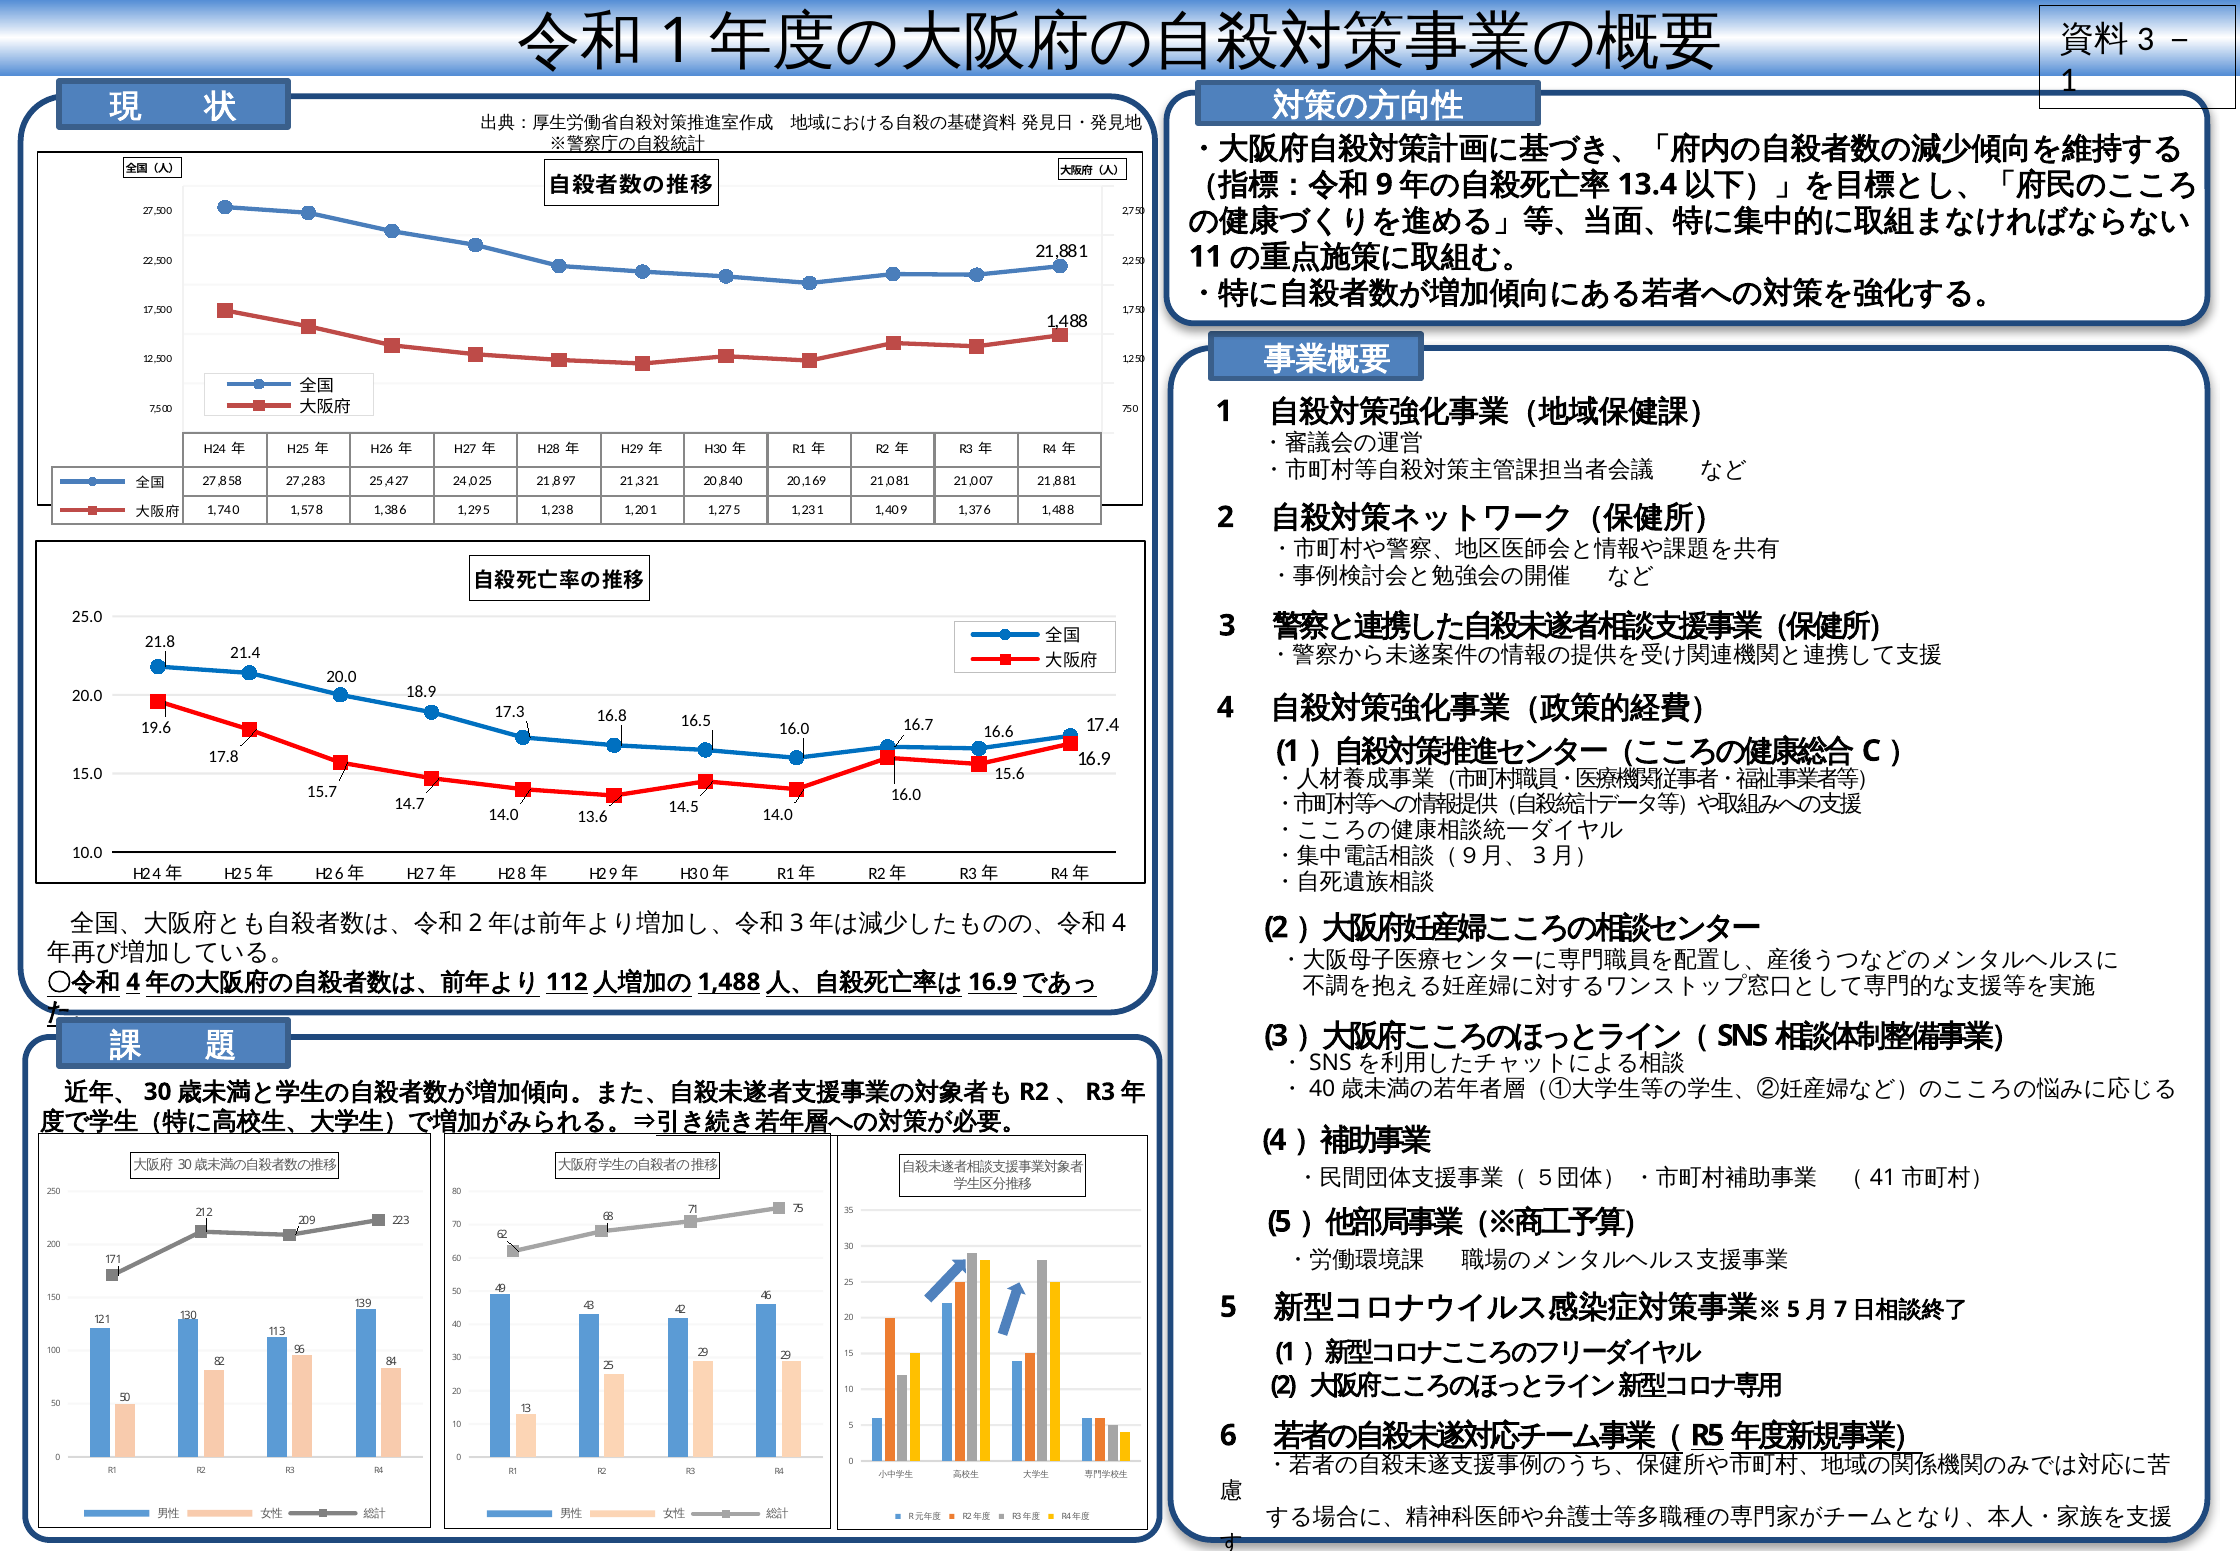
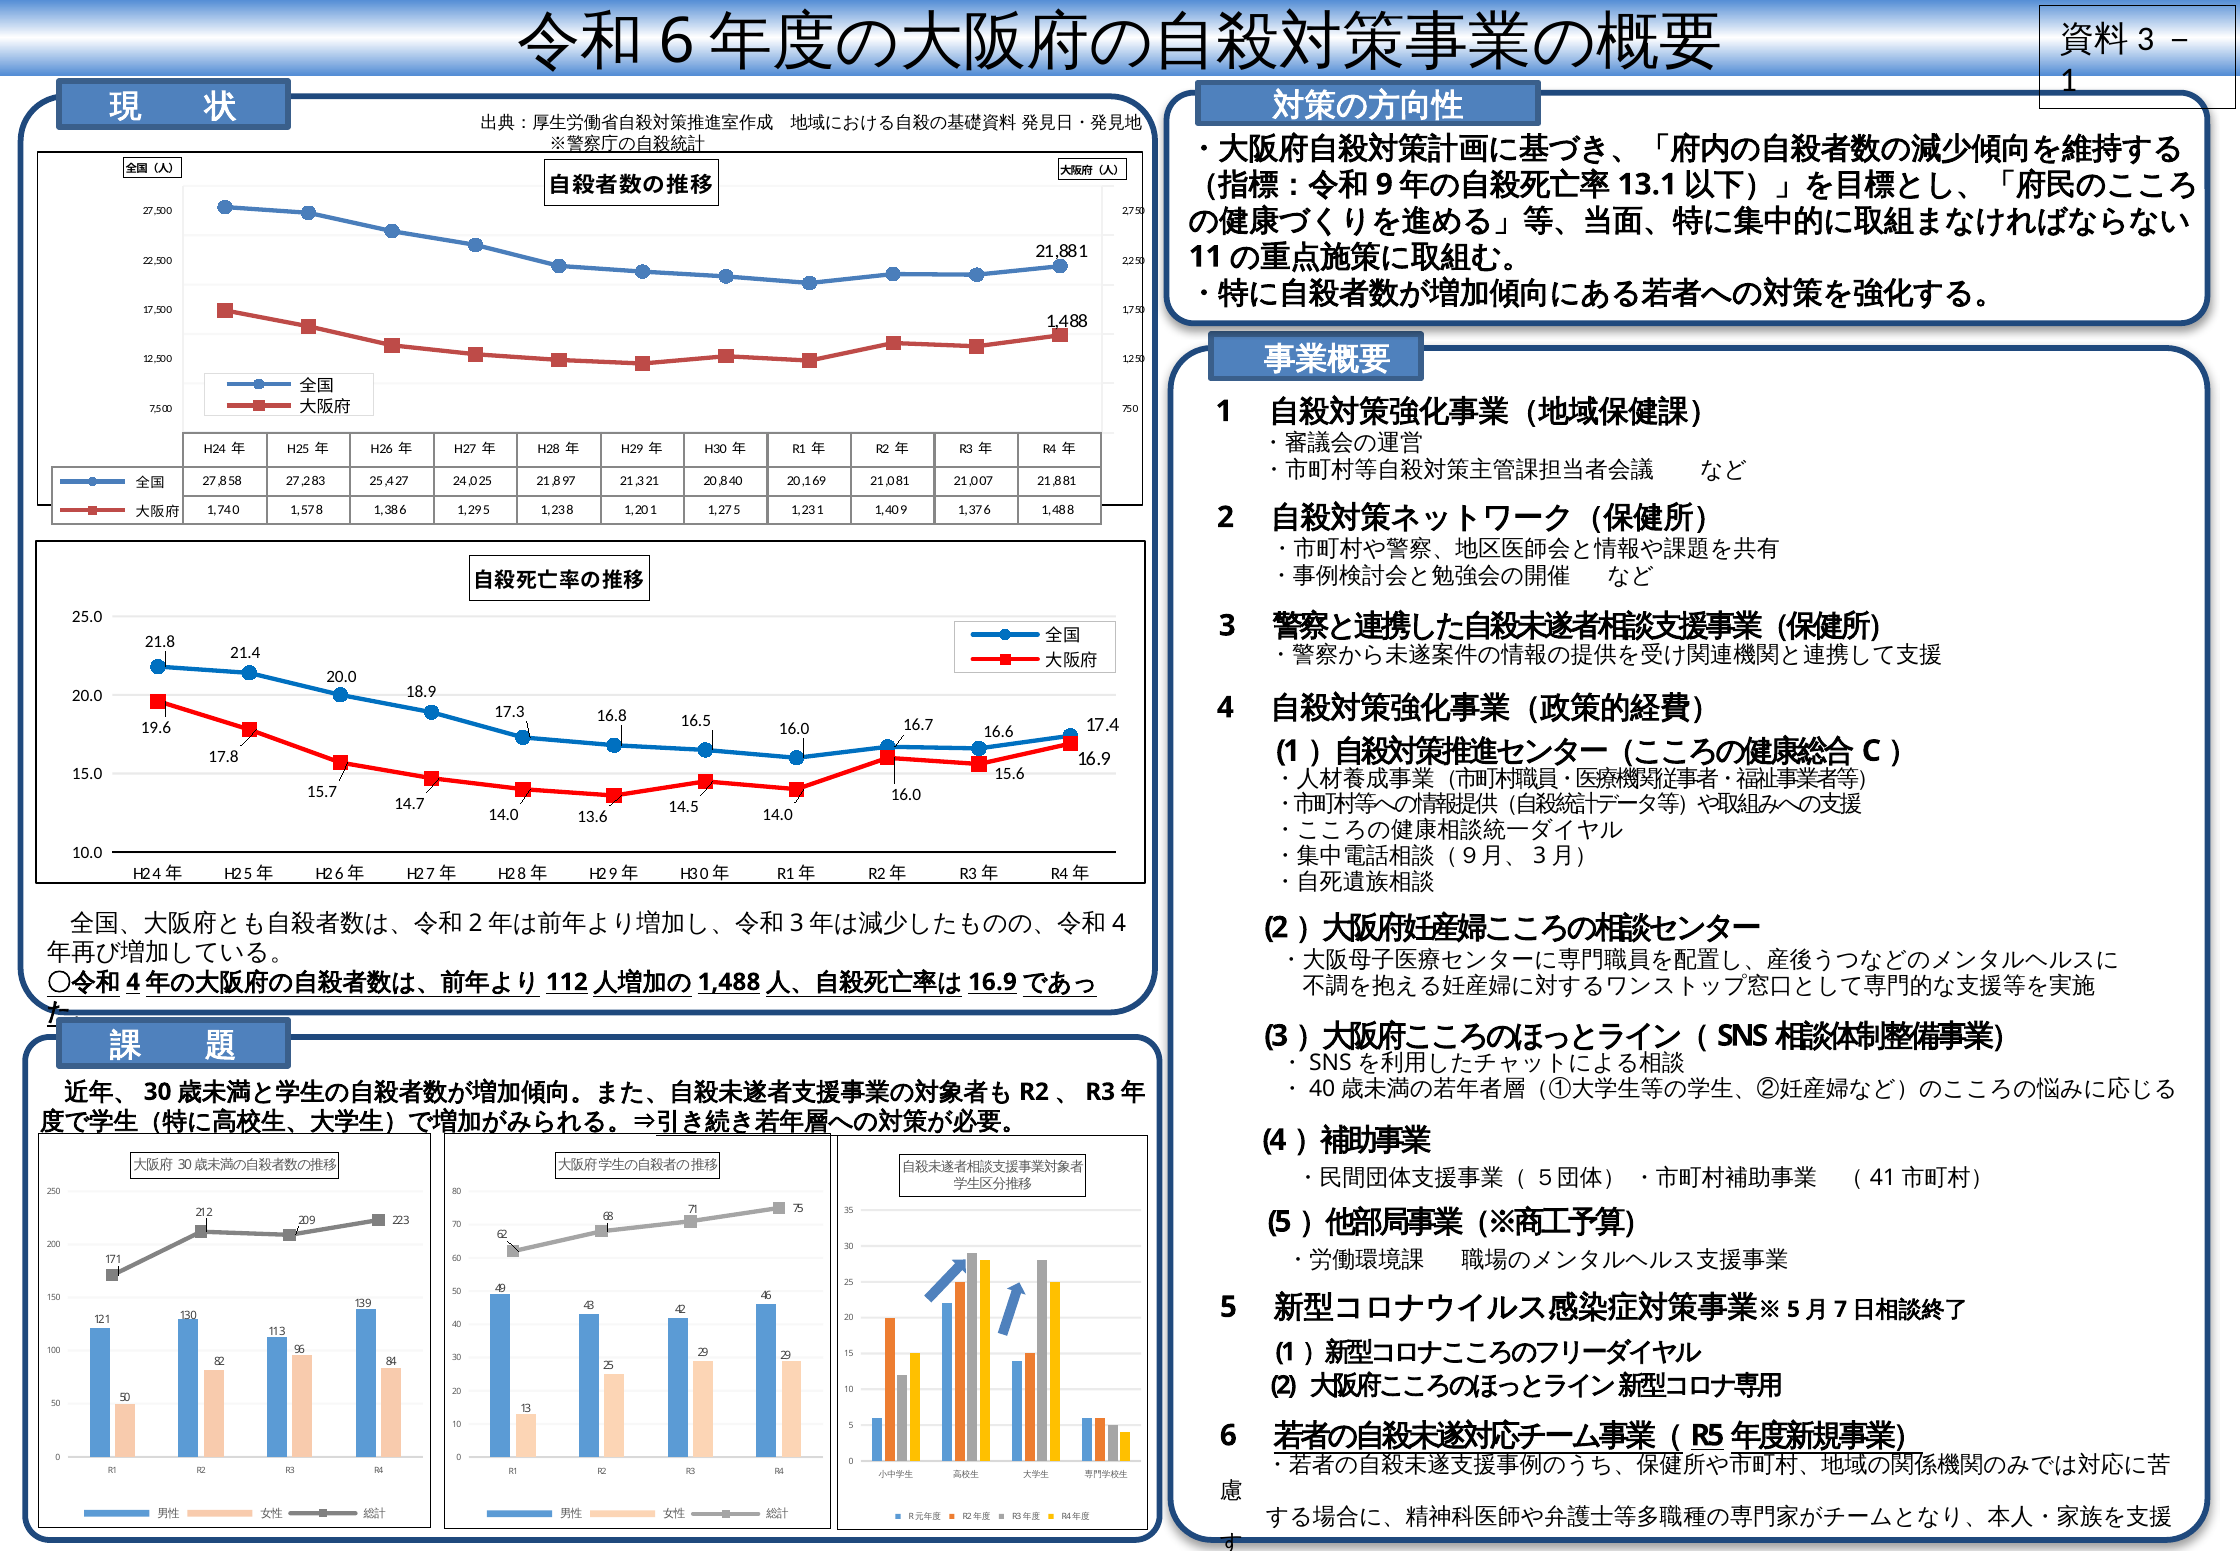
1 at (677, 42): 1 -> 6
13.4: 13.4 -> 13.1
